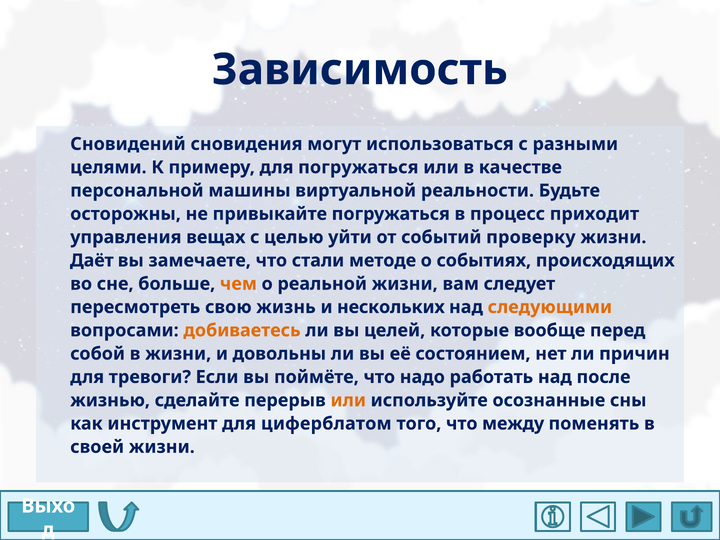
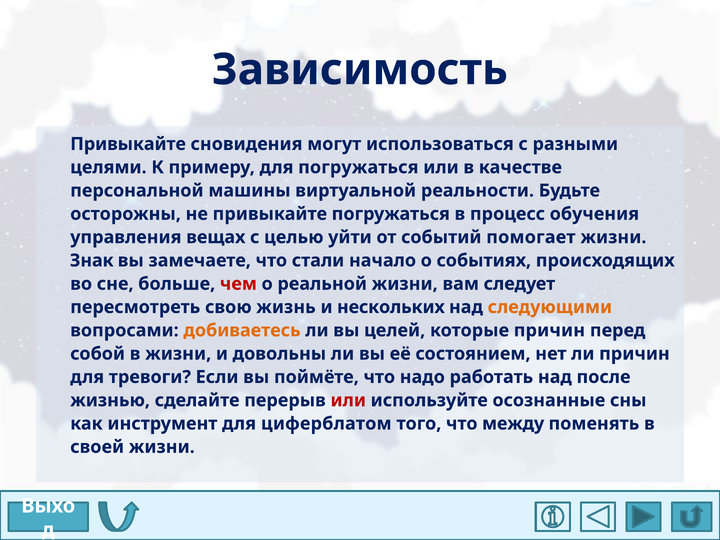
Сновидений at (128, 144): Сновидений -> Привыкайте
приходит: приходит -> обучения
проверку: проверку -> помогает
Даёт: Даёт -> Знак
методе: методе -> начало
чем colour: orange -> red
которые вообще: вообще -> причин
или at (348, 400) colour: orange -> red
